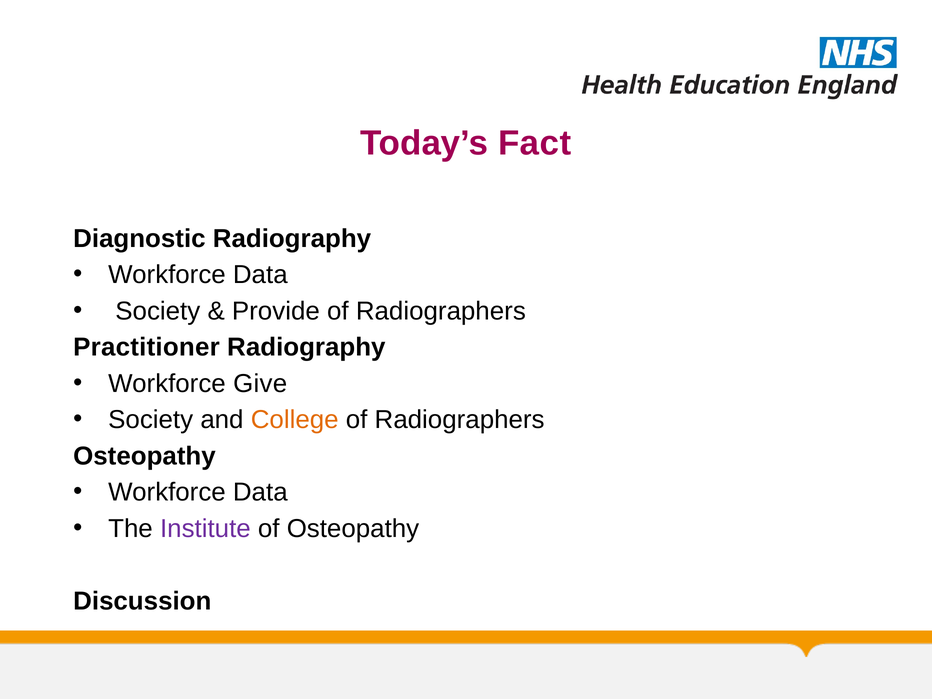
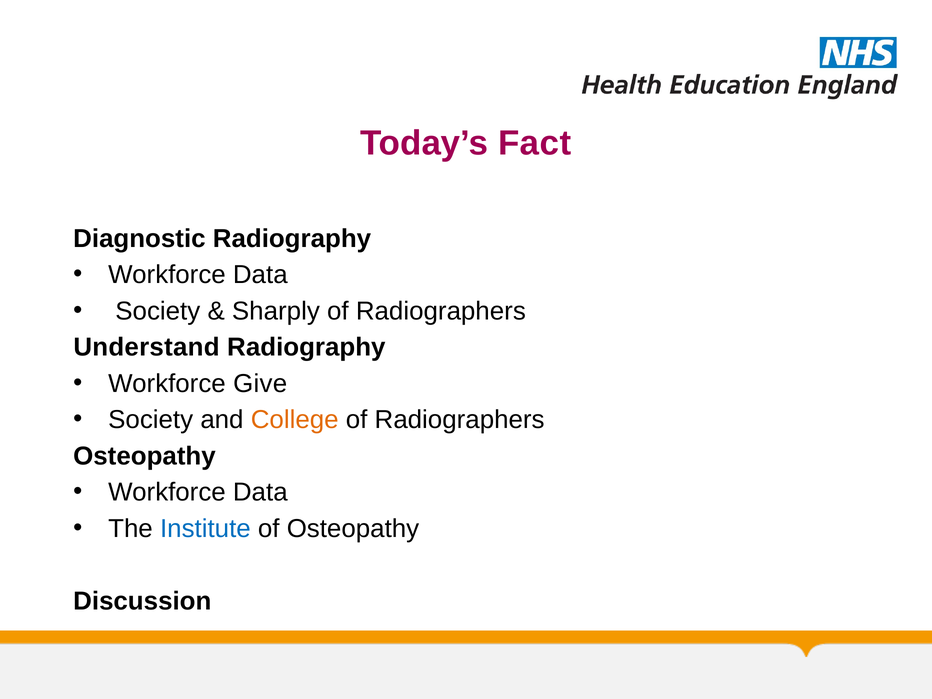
Provide: Provide -> Sharply
Practitioner: Practitioner -> Understand
Institute colour: purple -> blue
